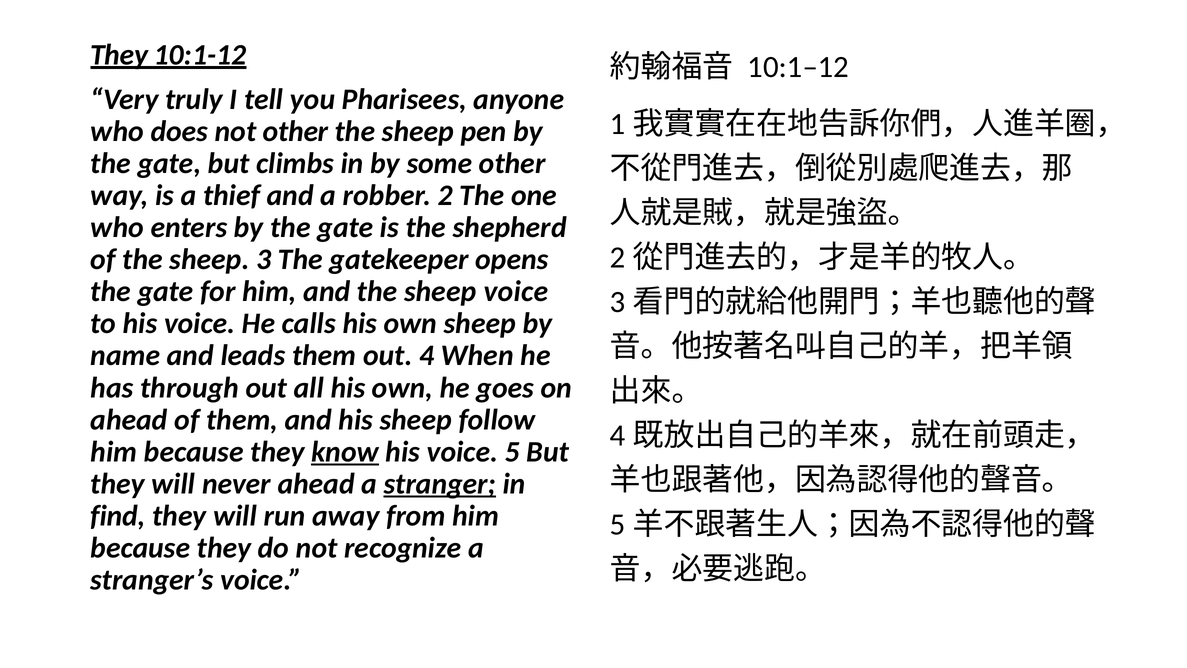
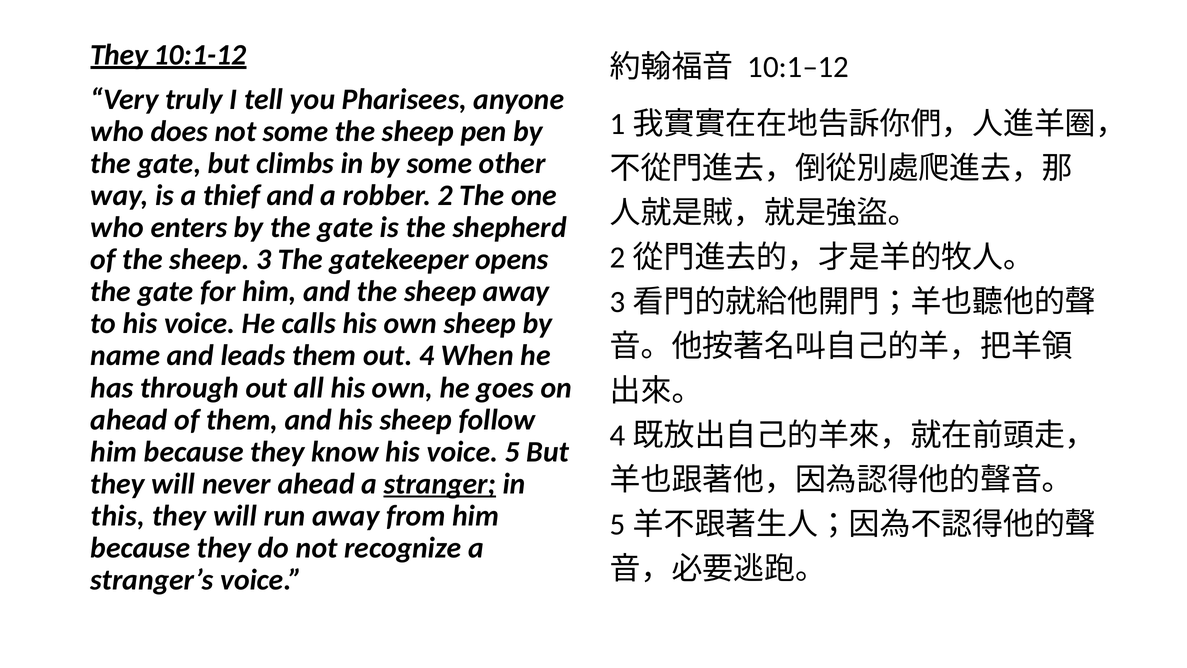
not other: other -> some
sheep voice: voice -> away
know underline: present -> none
find: find -> this
